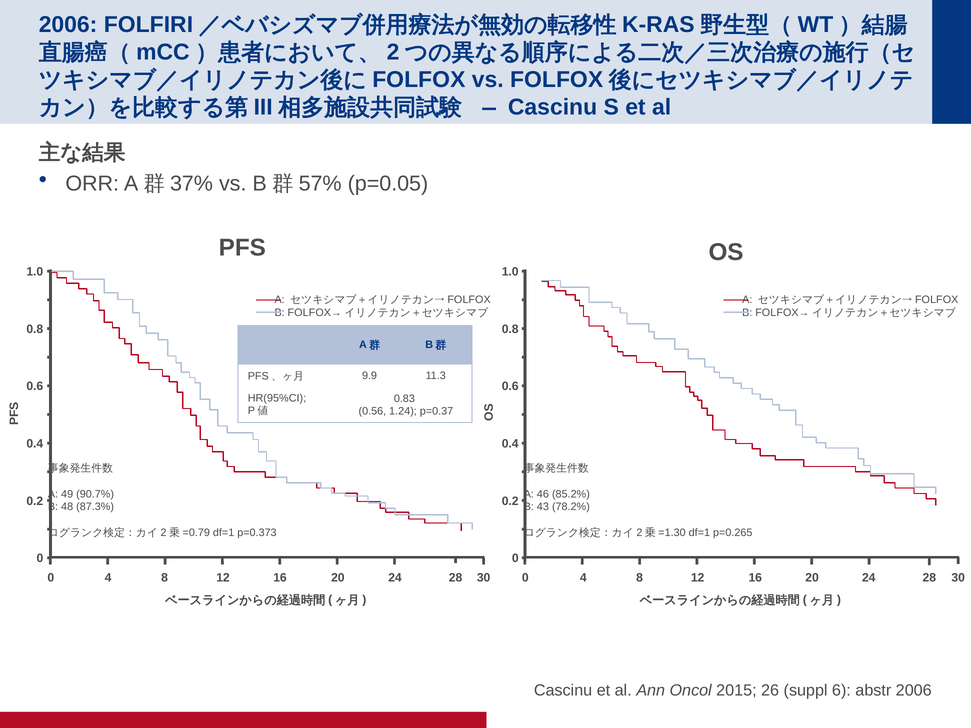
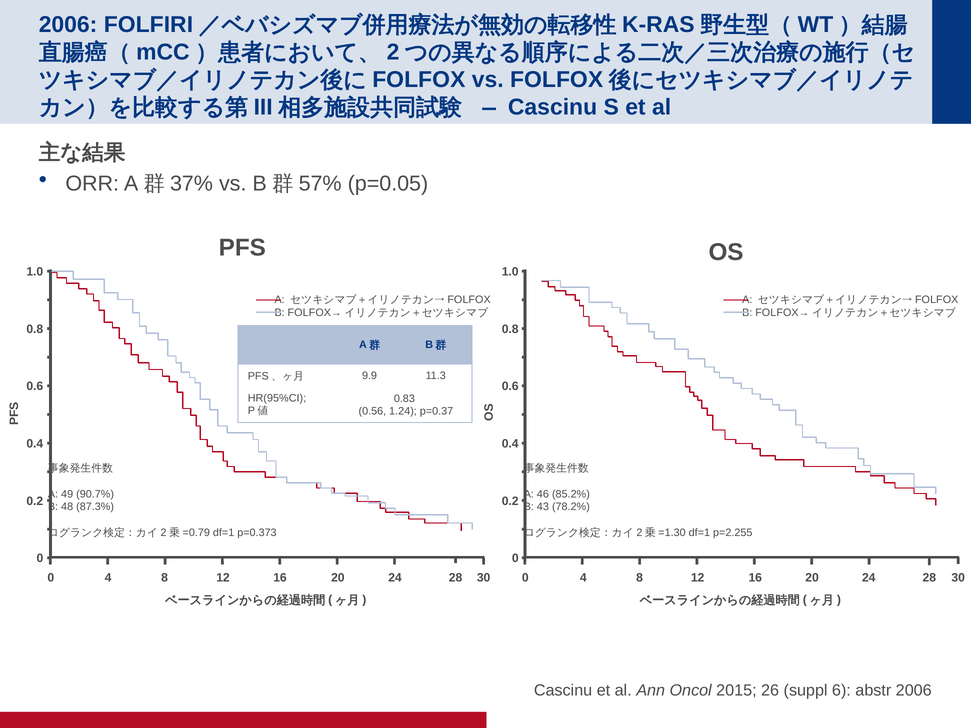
p=0.265: p=0.265 -> p=2.255
